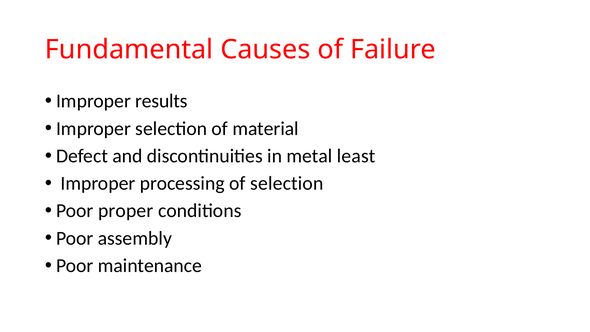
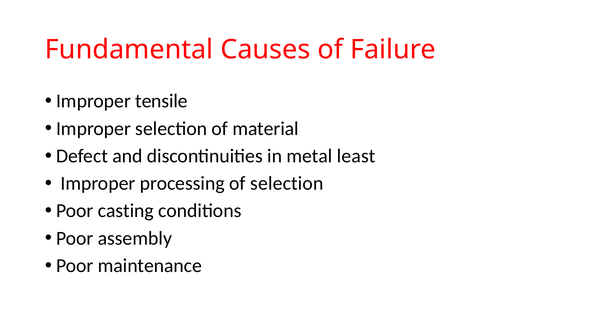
results: results -> tensile
proper: proper -> casting
